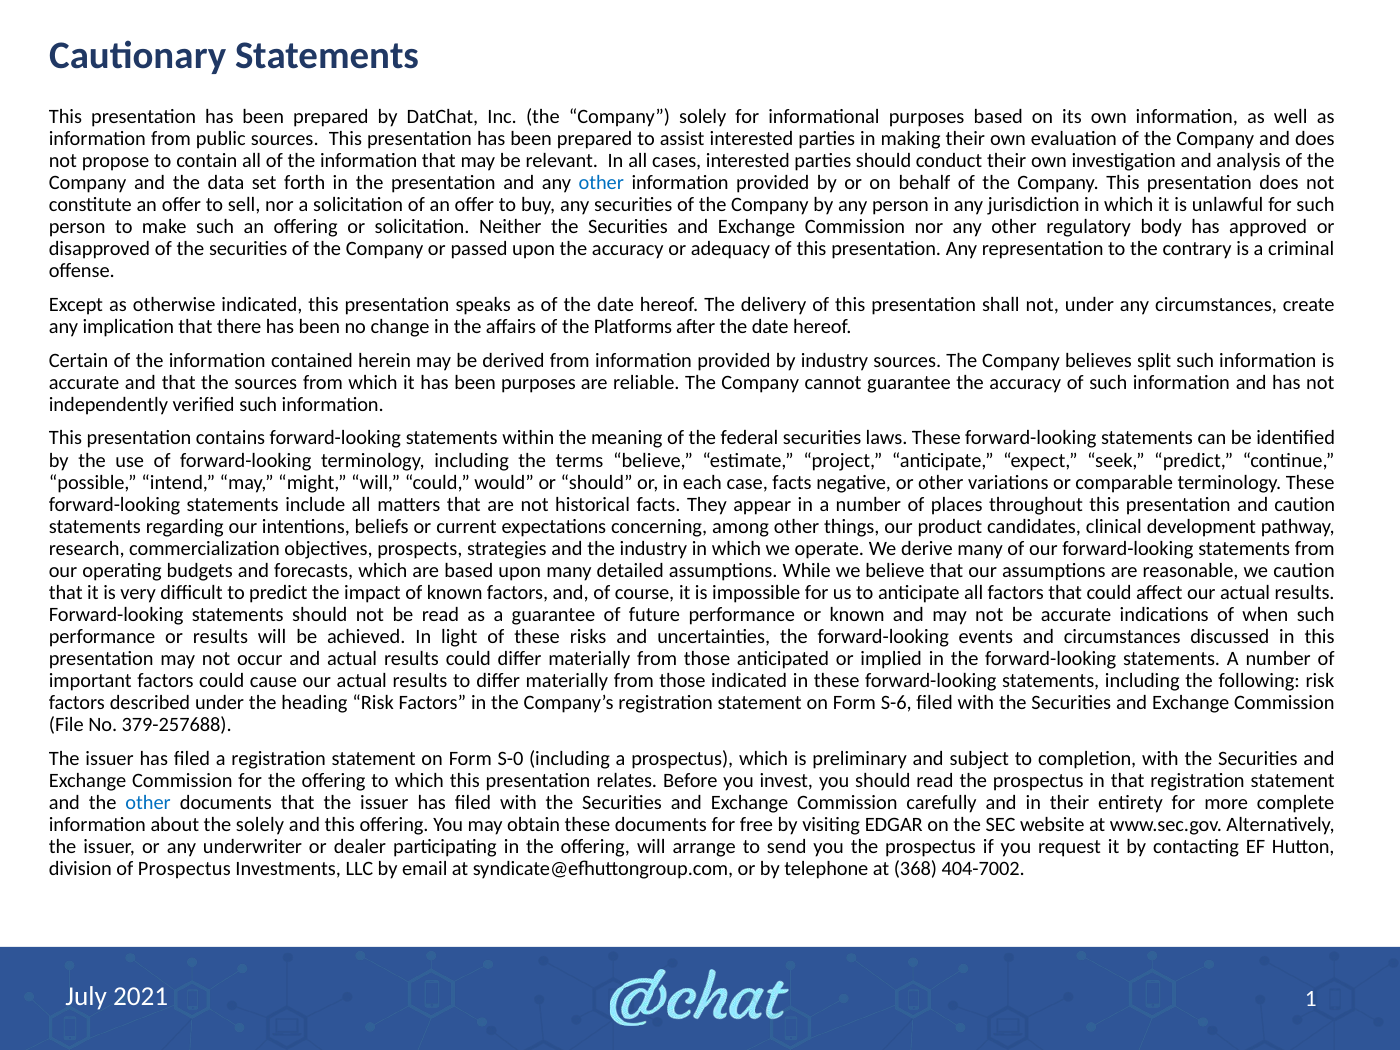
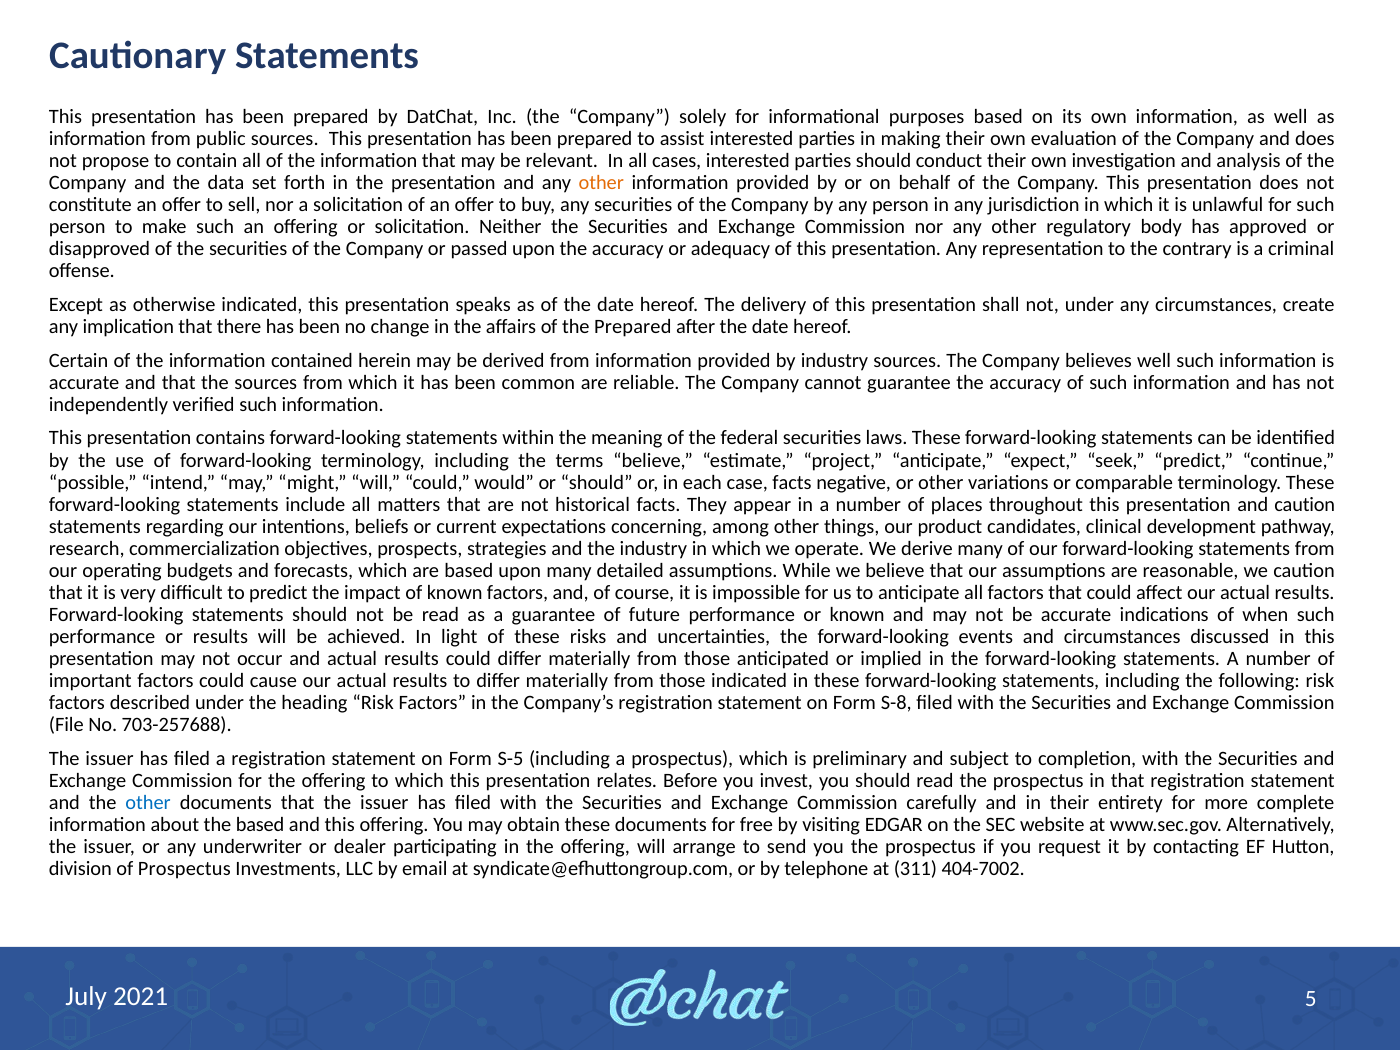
other at (601, 183) colour: blue -> orange
the Platforms: Platforms -> Prepared
believes split: split -> well
been purposes: purposes -> common
S-6: S-6 -> S-8
379-257688: 379-257688 -> 703-257688
S-0: S-0 -> S-5
the solely: solely -> based
368: 368 -> 311
1: 1 -> 5
